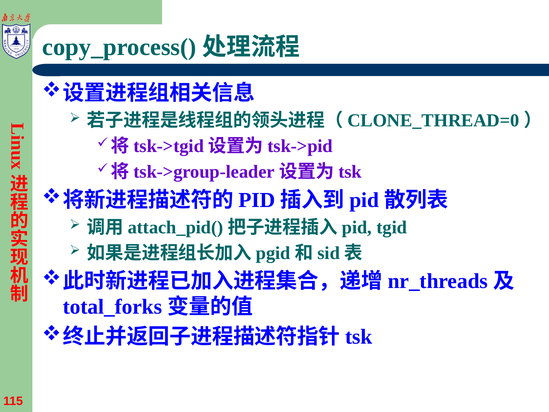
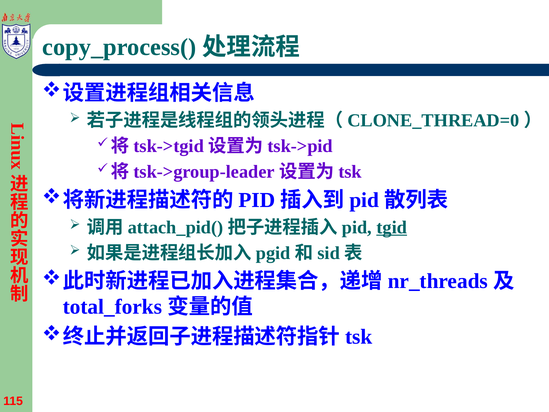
tgid underline: none -> present
